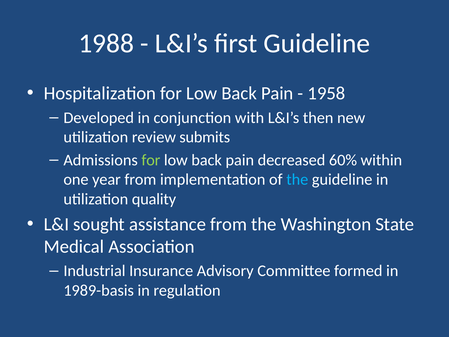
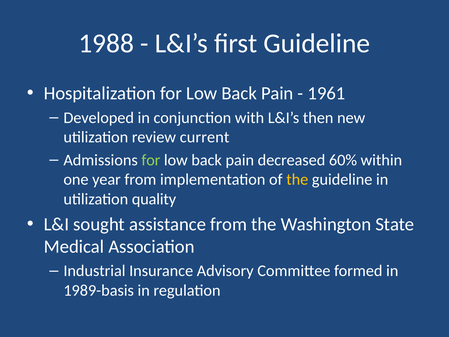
1958: 1958 -> 1961
submits: submits -> current
the at (297, 179) colour: light blue -> yellow
